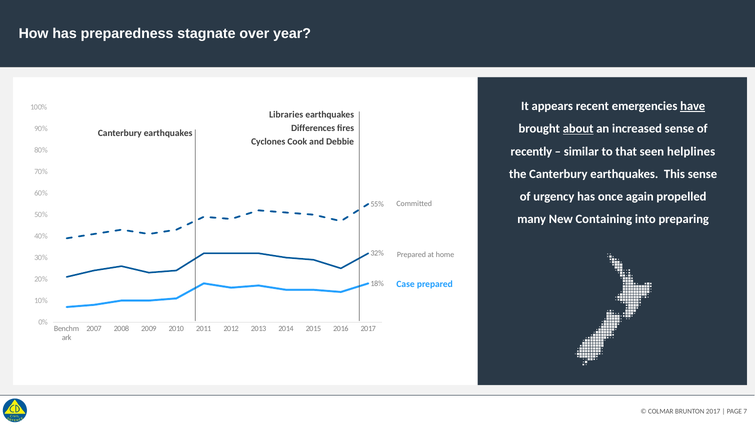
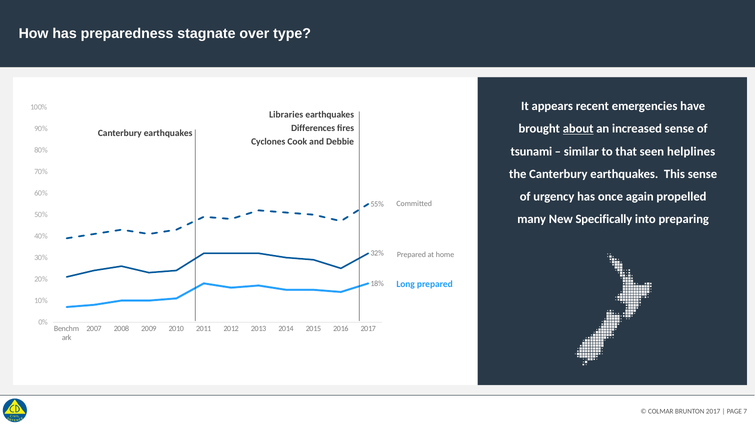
year: year -> type
have underline: present -> none
recently: recently -> tsunami
Containing: Containing -> Specifically
Case: Case -> Long
